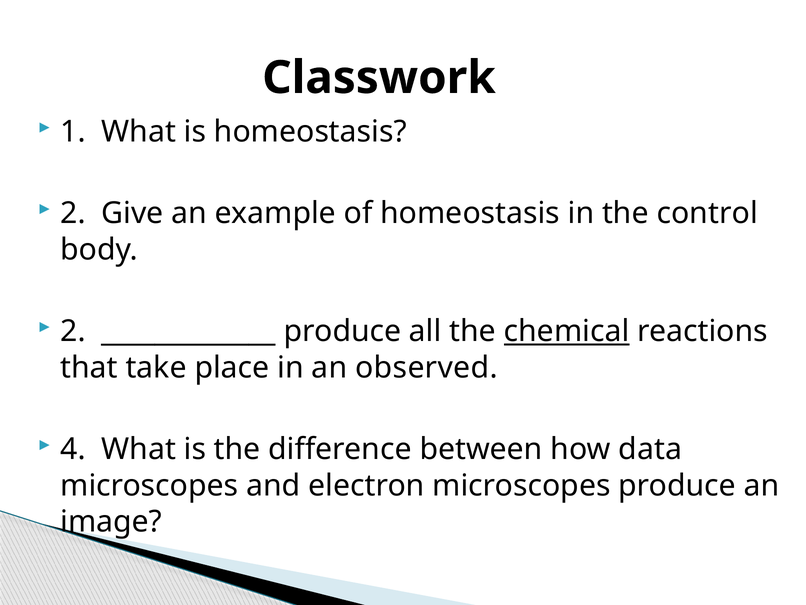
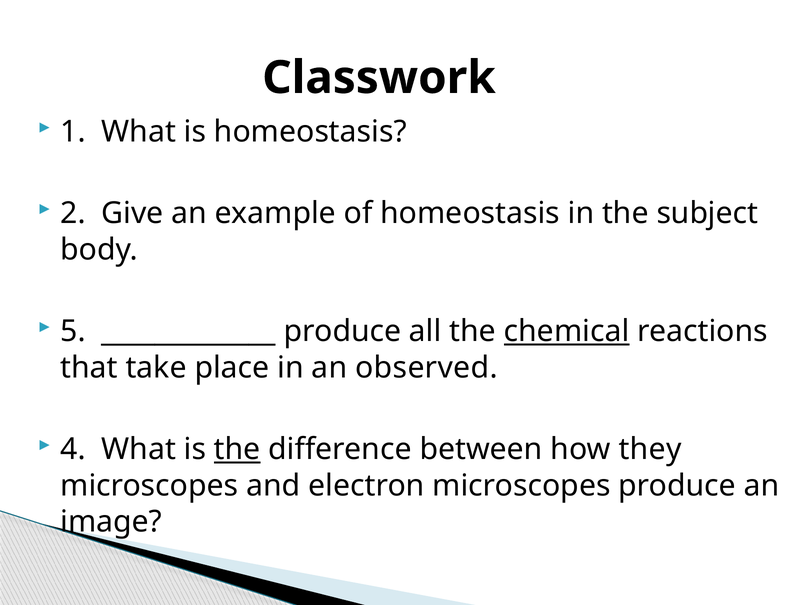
control: control -> subject
2 at (73, 331): 2 -> 5
the at (237, 449) underline: none -> present
data: data -> they
